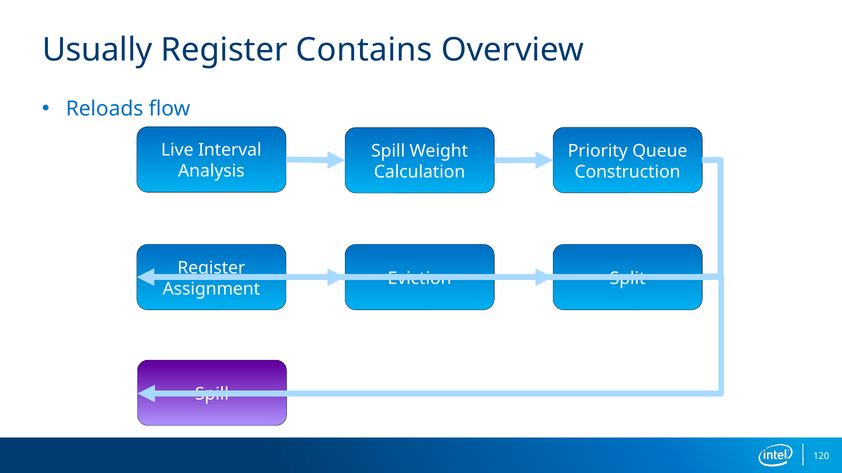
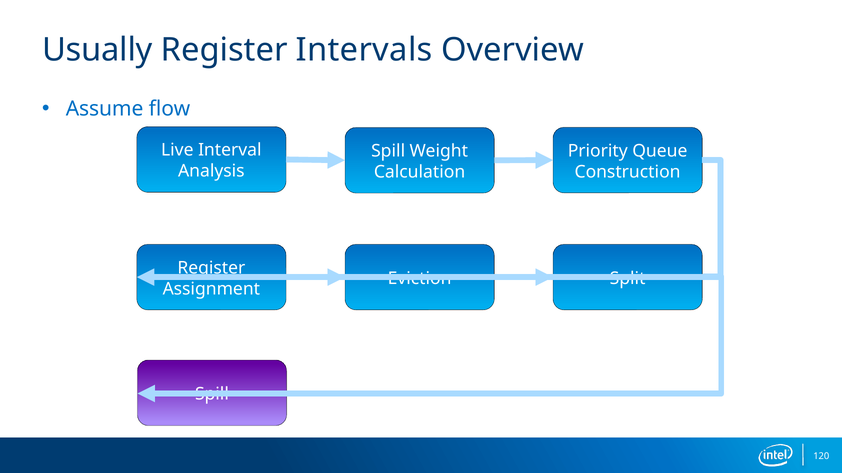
Contains: Contains -> Intervals
Reloads: Reloads -> Assume
